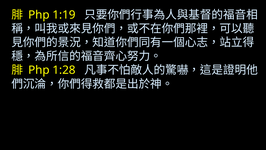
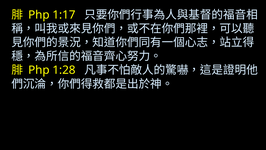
1:19: 1:19 -> 1:17
